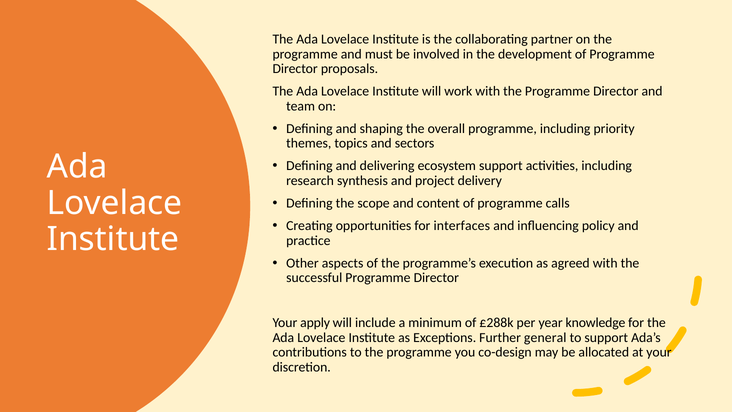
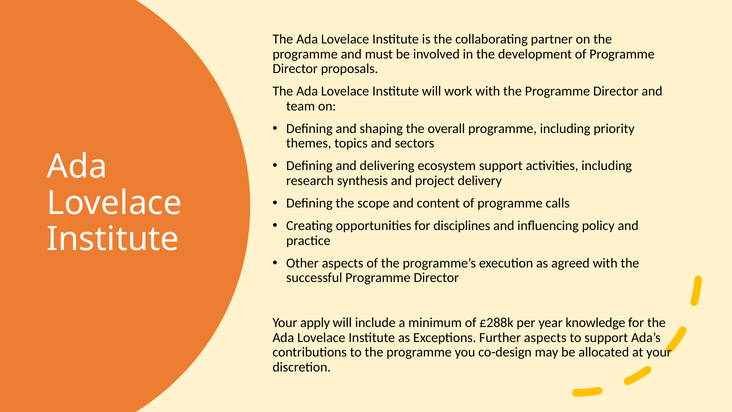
interfaces: interfaces -> disciplines
Further general: general -> aspects
